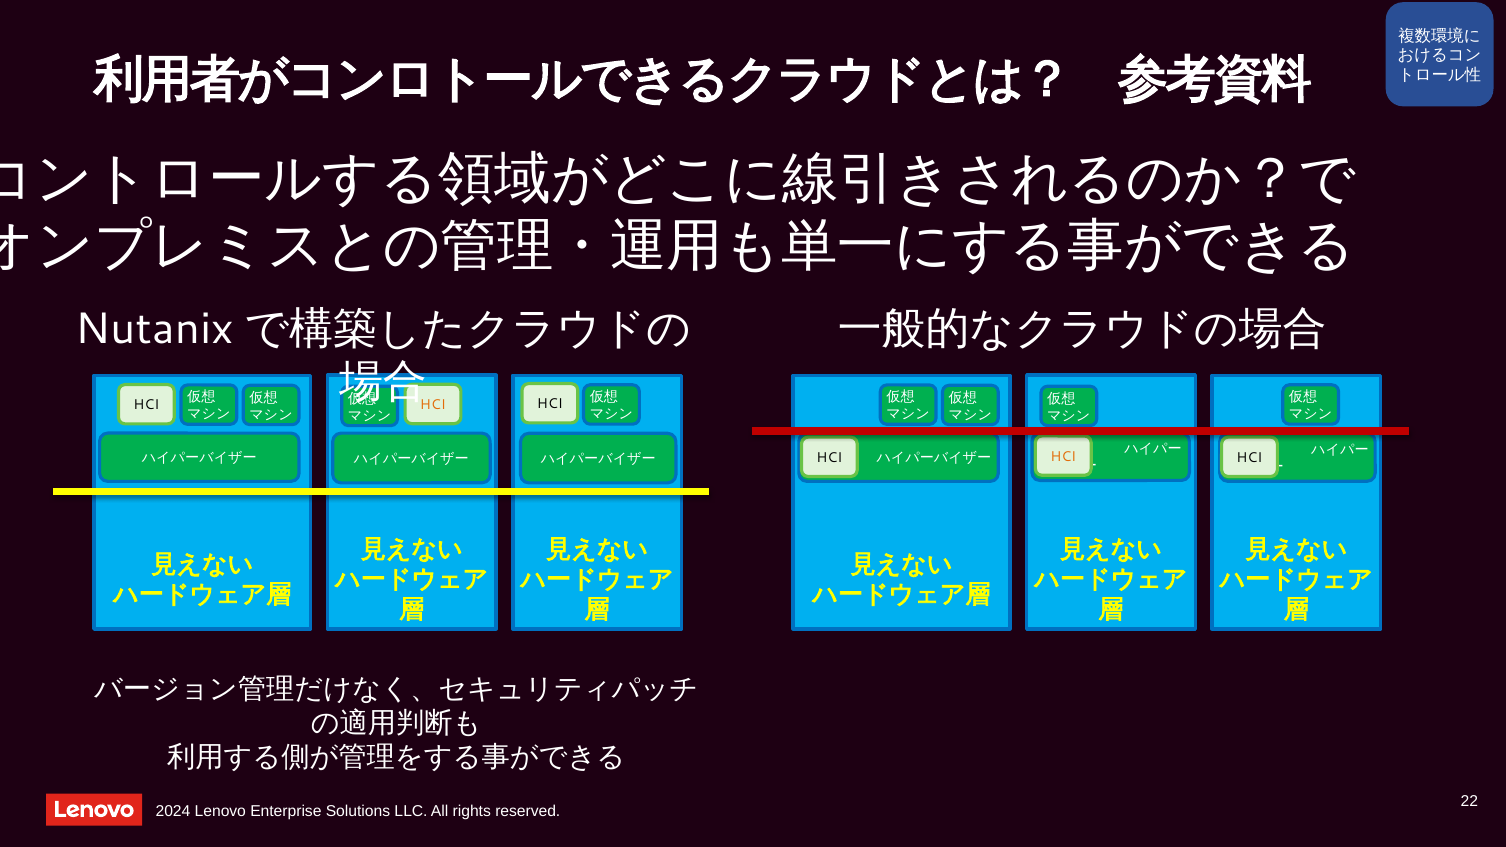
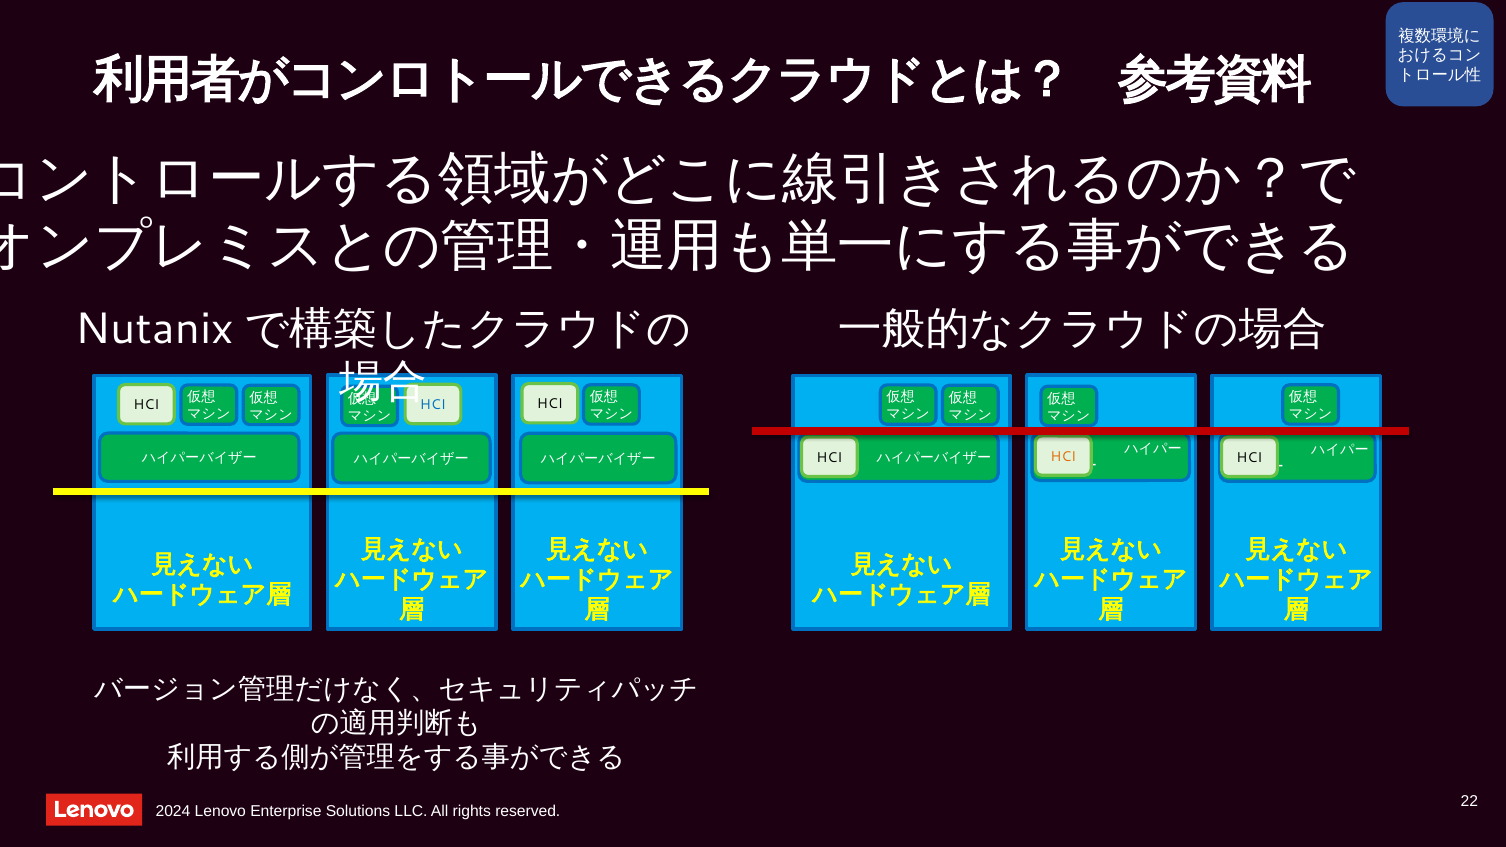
HCI at (433, 405) colour: orange -> blue
